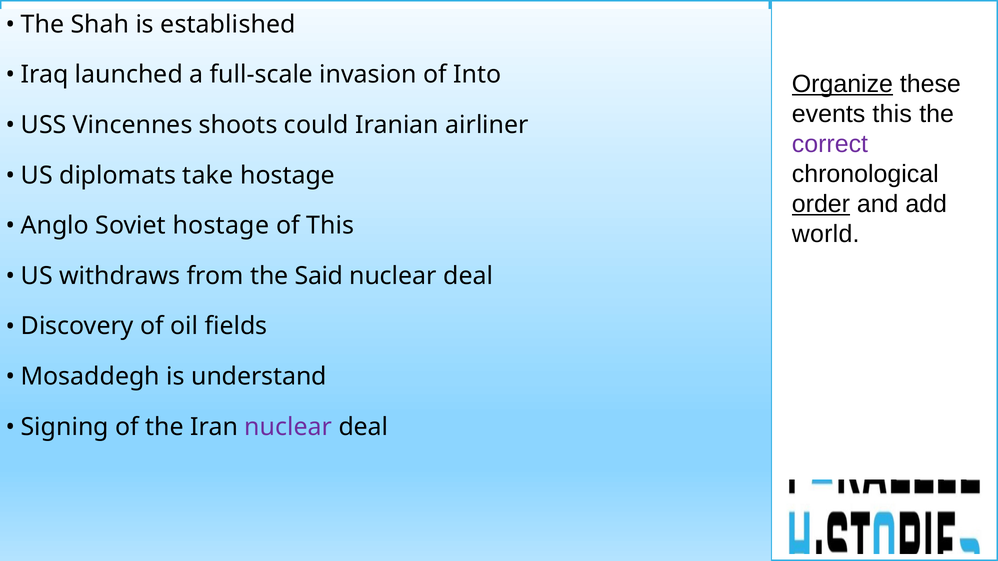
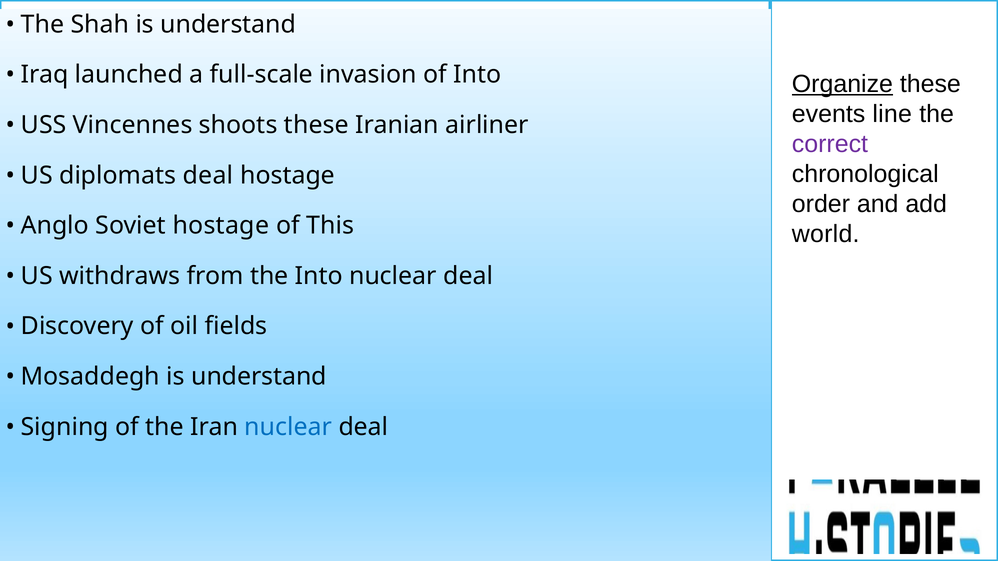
Shah is established: established -> understand
events this: this -> line
shoots could: could -> these
diplomats take: take -> deal
order underline: present -> none
the Said: Said -> Into
nuclear at (288, 427) colour: purple -> blue
